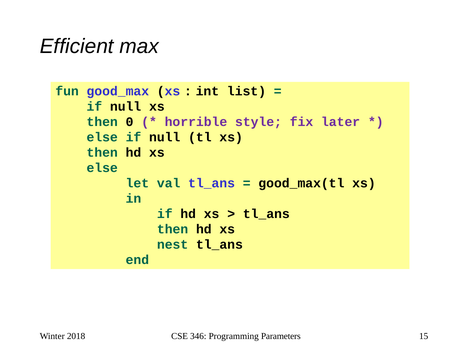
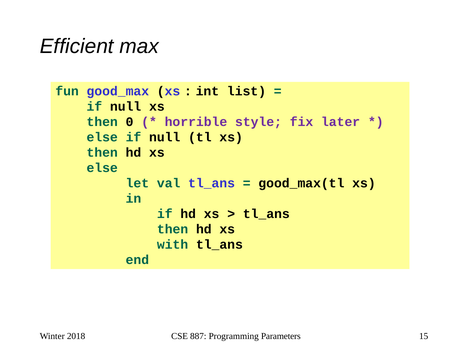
nest: nest -> with
346: 346 -> 887
